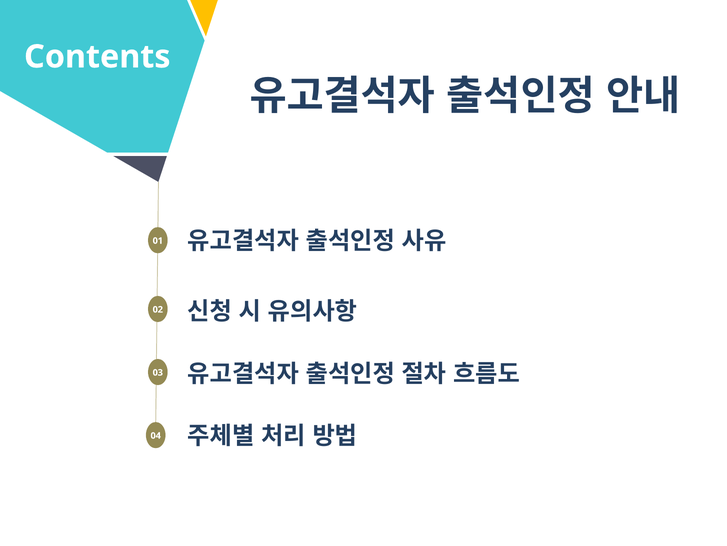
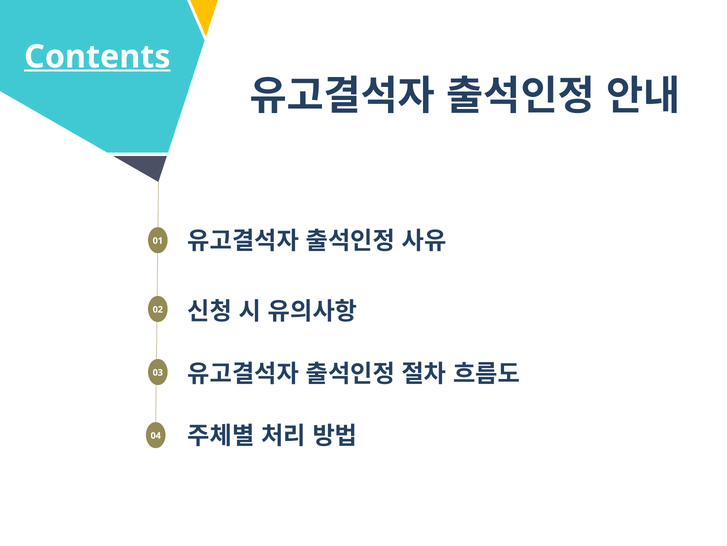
Contents underline: none -> present
